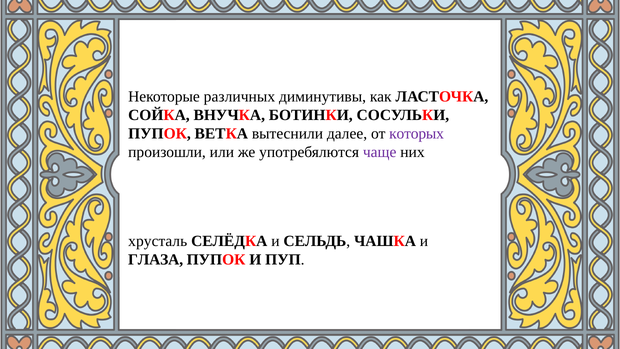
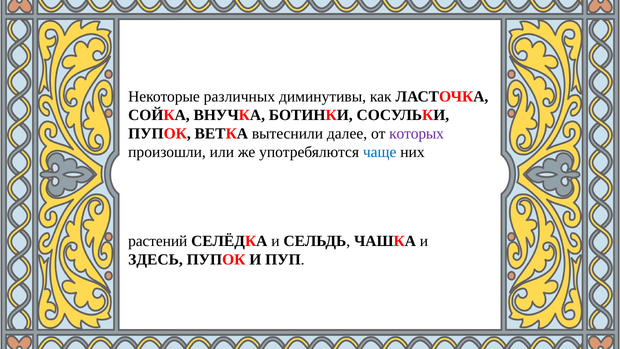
чаще colour: purple -> blue
хрусталь: хрусталь -> растений
ГЛАЗА: ГЛАЗА -> ЗДЕСЬ
